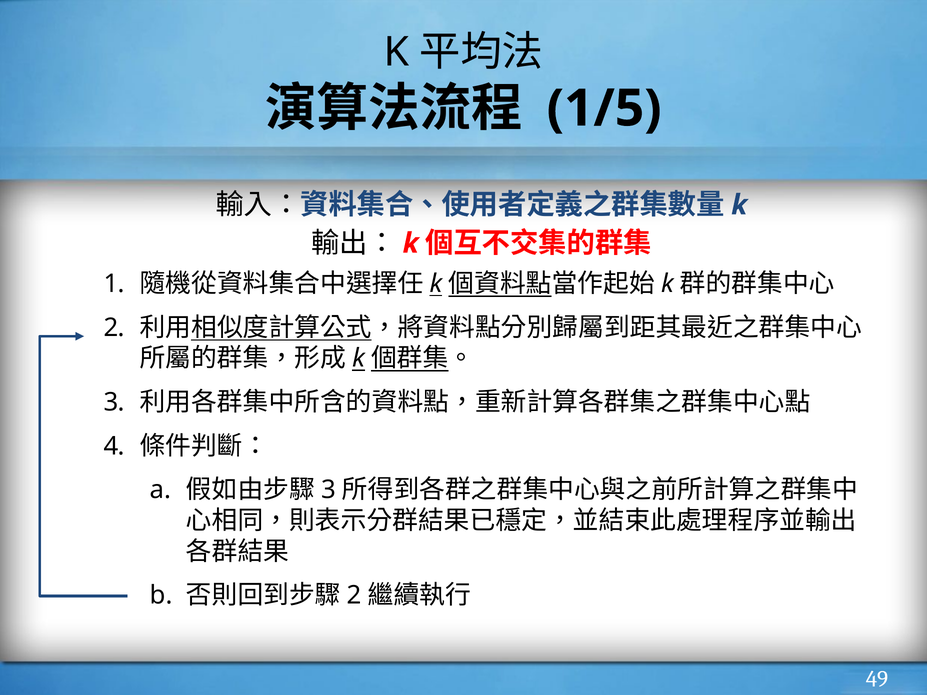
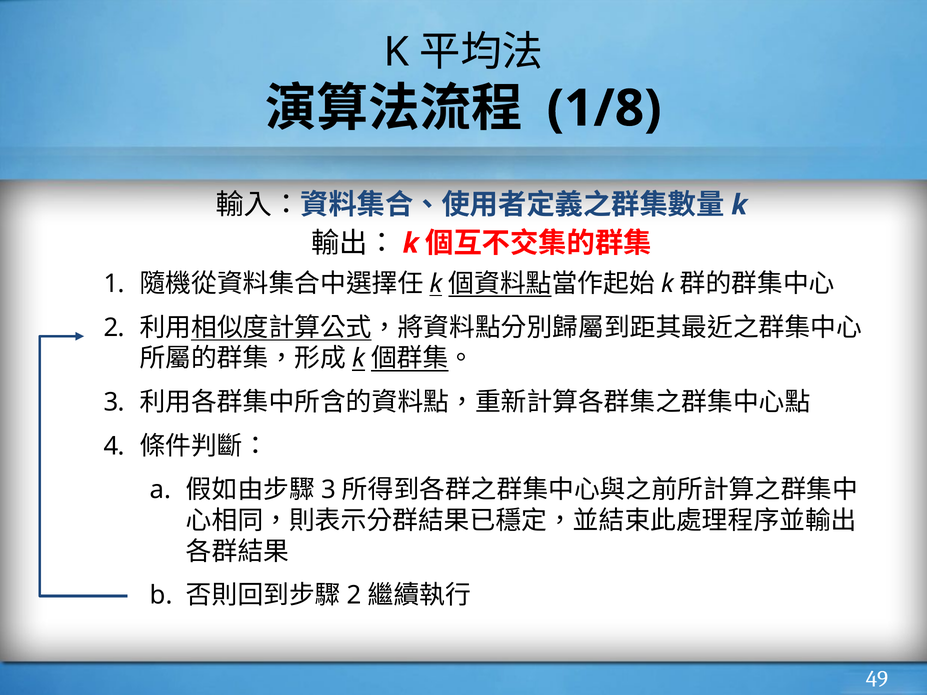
1/5: 1/5 -> 1/8
